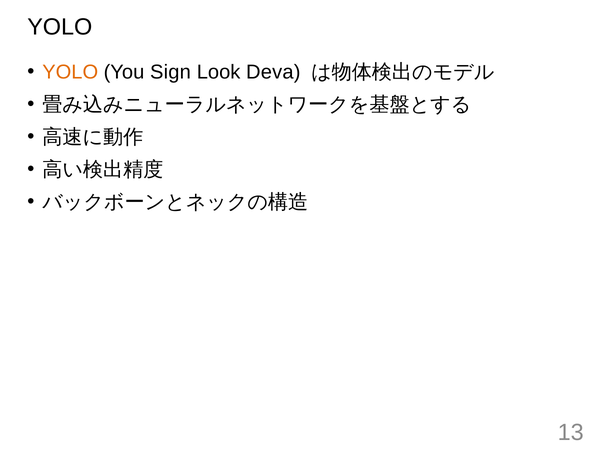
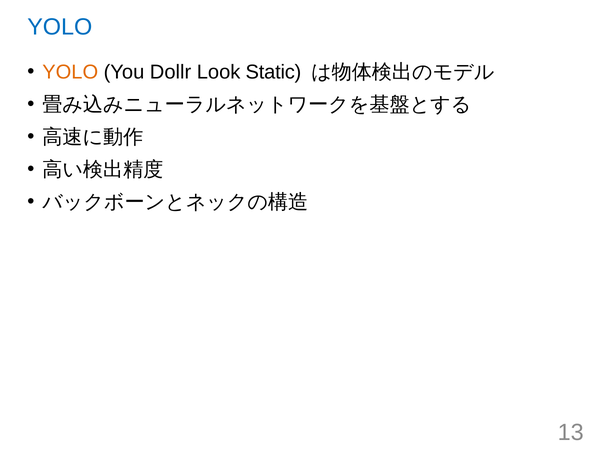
YOLO at (60, 27) colour: black -> blue
Sign: Sign -> Dollr
Deva: Deva -> Static
